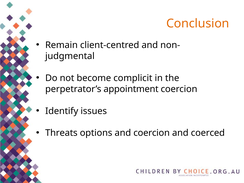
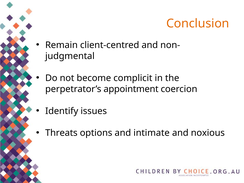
and coercion: coercion -> intimate
coerced: coerced -> noxious
